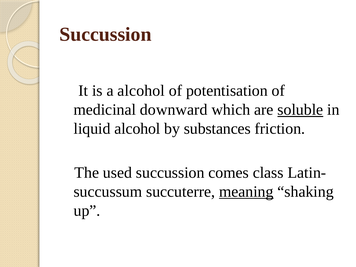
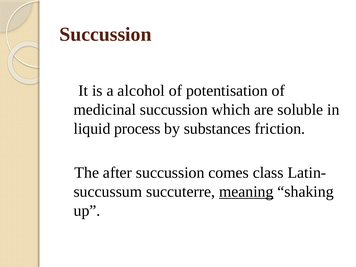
medicinal downward: downward -> succussion
soluble underline: present -> none
liquid alcohol: alcohol -> process
used: used -> after
